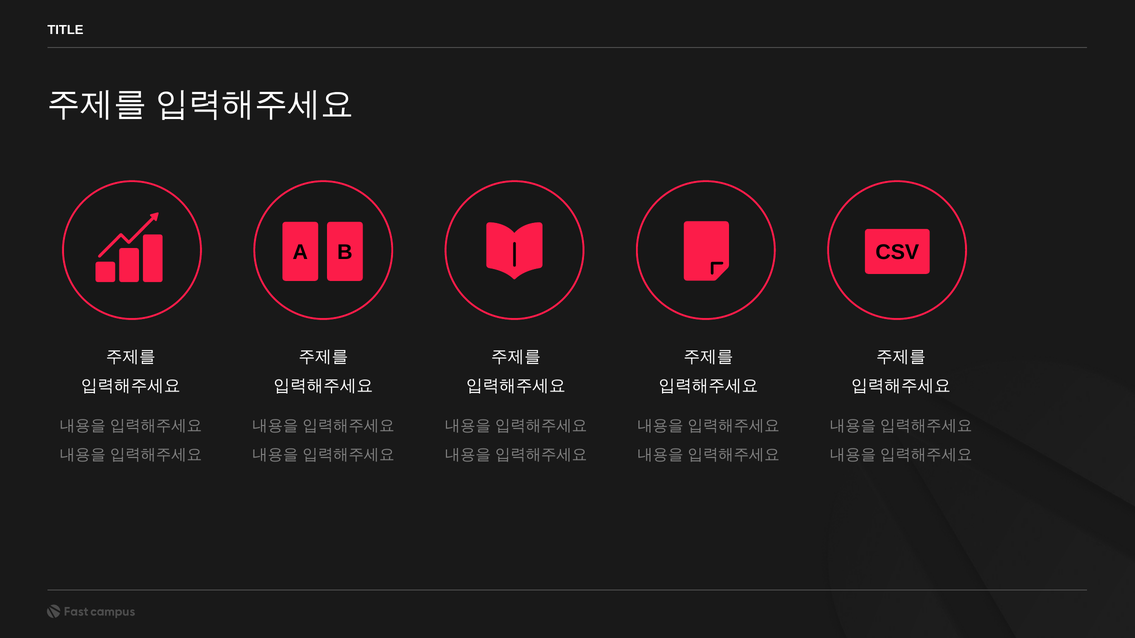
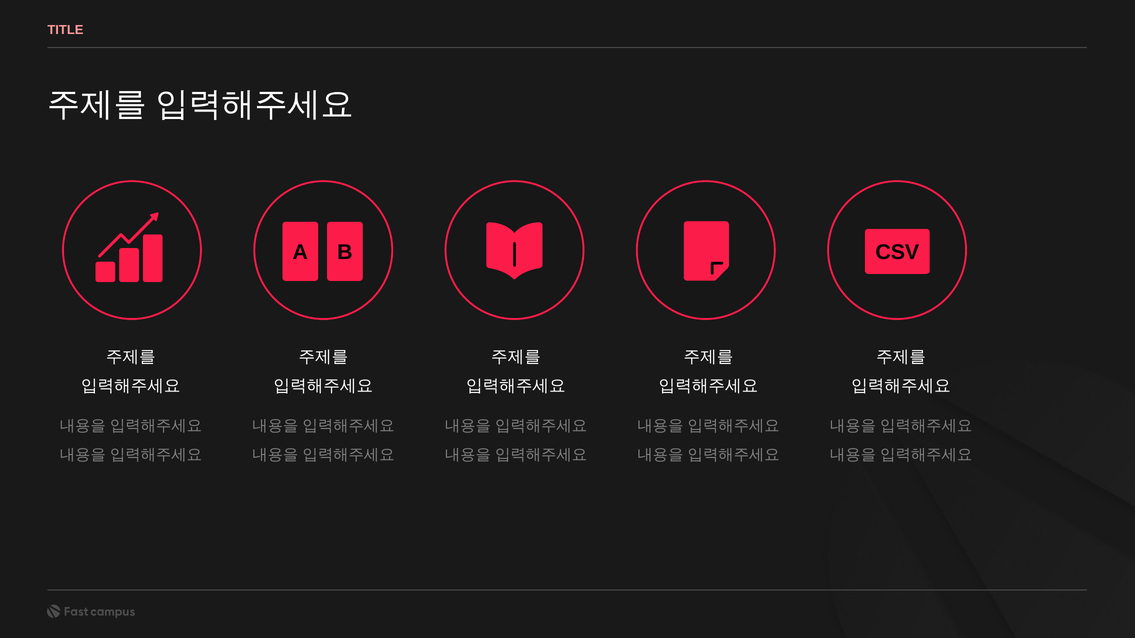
TITLE colour: white -> pink
